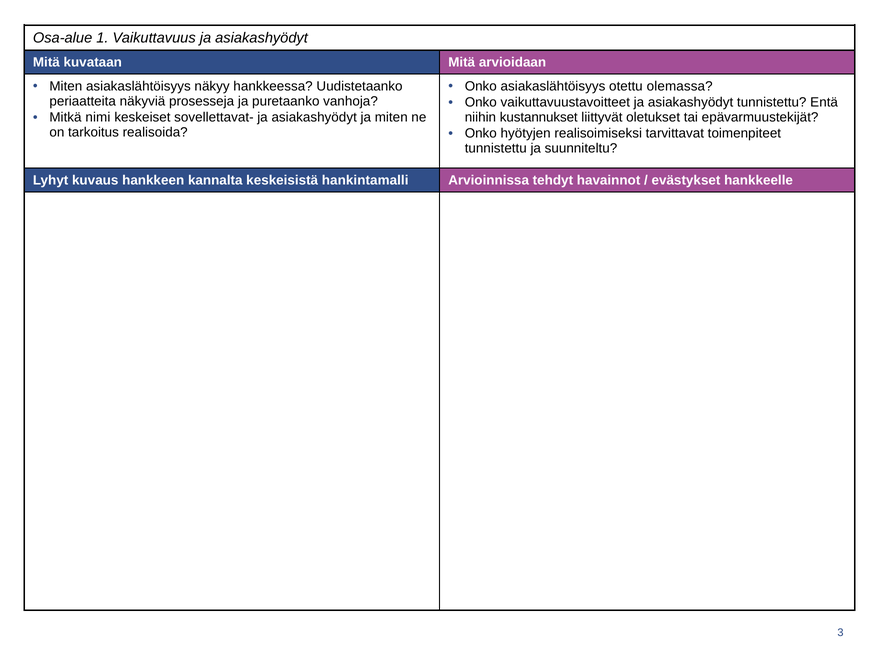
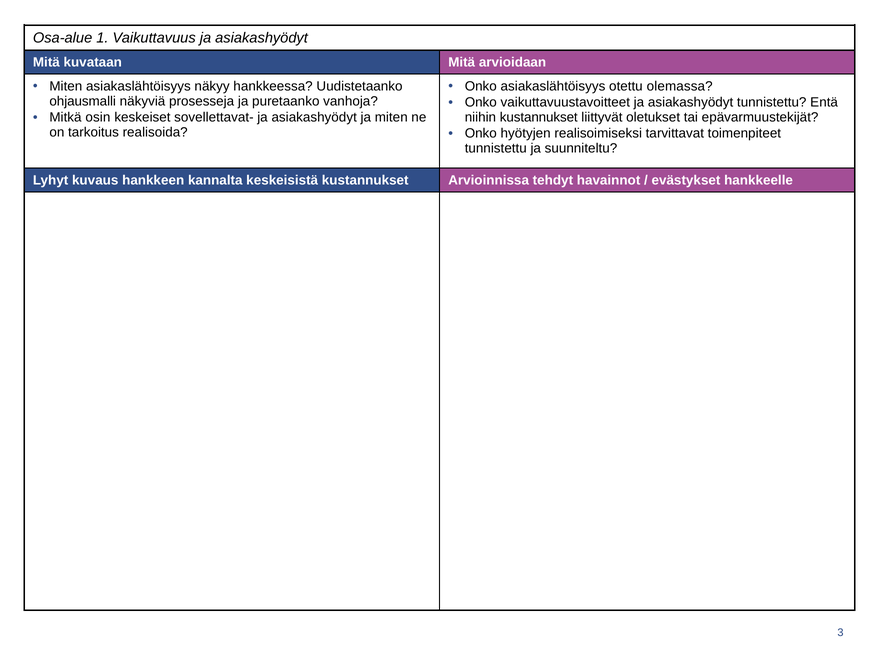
periaatteita: periaatteita -> ohjausmalli
nimi: nimi -> osin
keskeisistä hankintamalli: hankintamalli -> kustannukset
